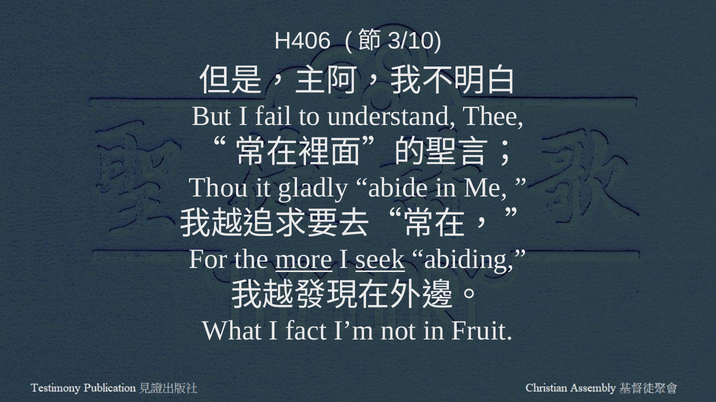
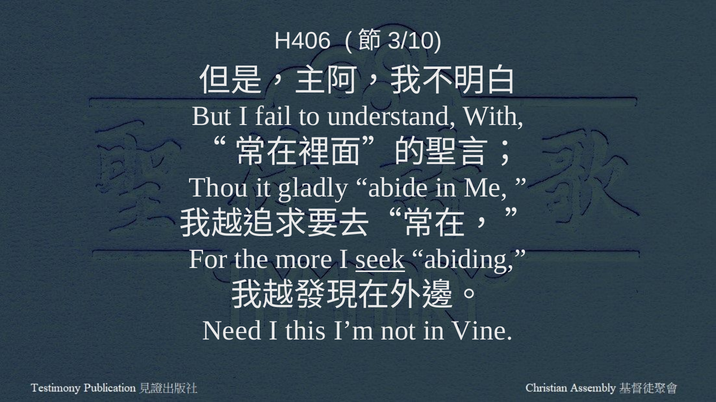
Thee: Thee -> With
more underline: present -> none
What: What -> Need
fact: fact -> this
Fruit: Fruit -> Vine
